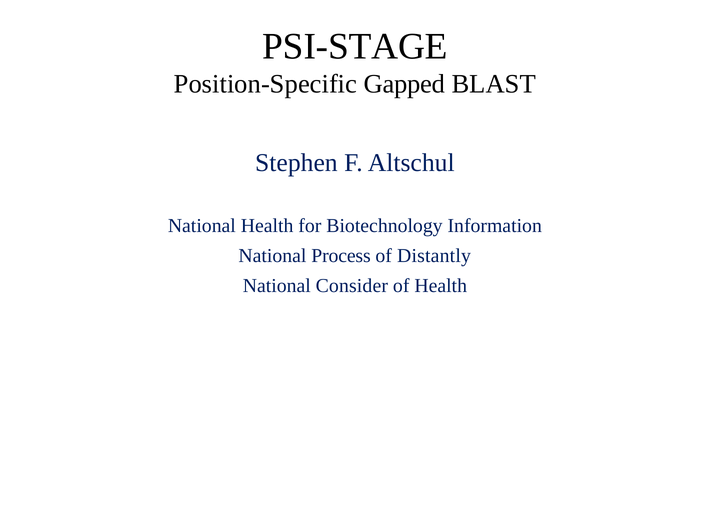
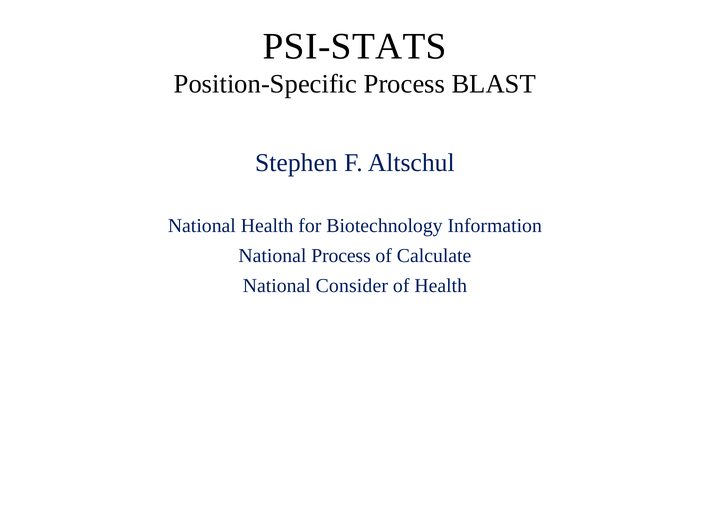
PSI-STAGE: PSI-STAGE -> PSI-STATS
Position-Specific Gapped: Gapped -> Process
Distantly: Distantly -> Calculate
